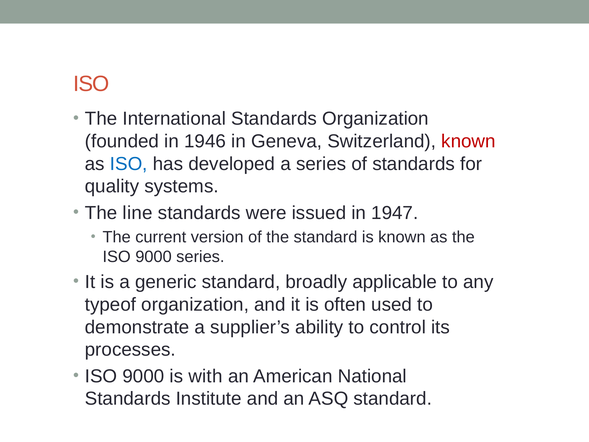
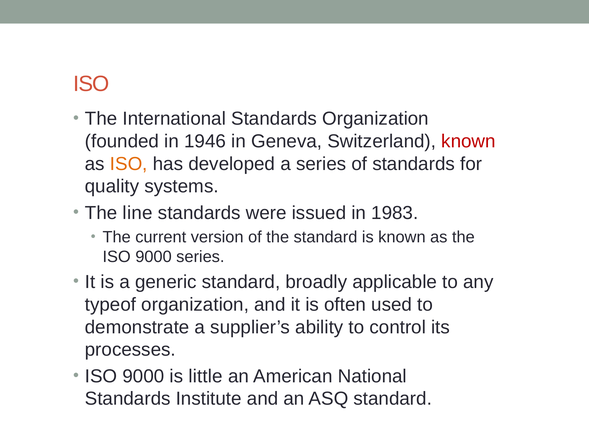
ISO at (129, 164) colour: blue -> orange
1947: 1947 -> 1983
with: with -> little
